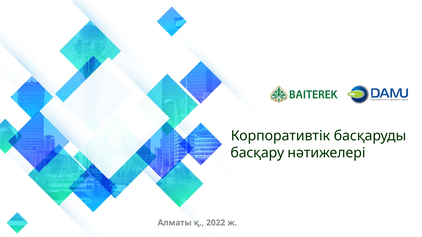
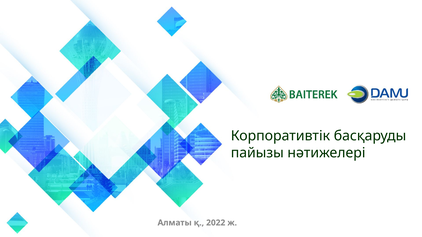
басқару: басқару -> пайызы
